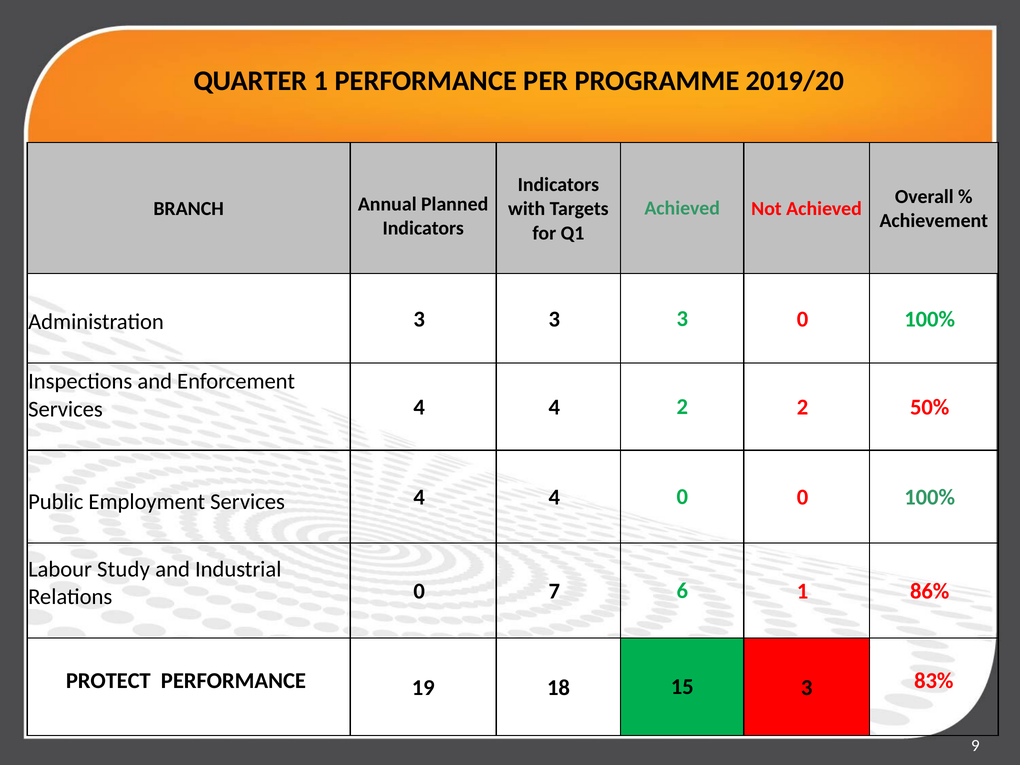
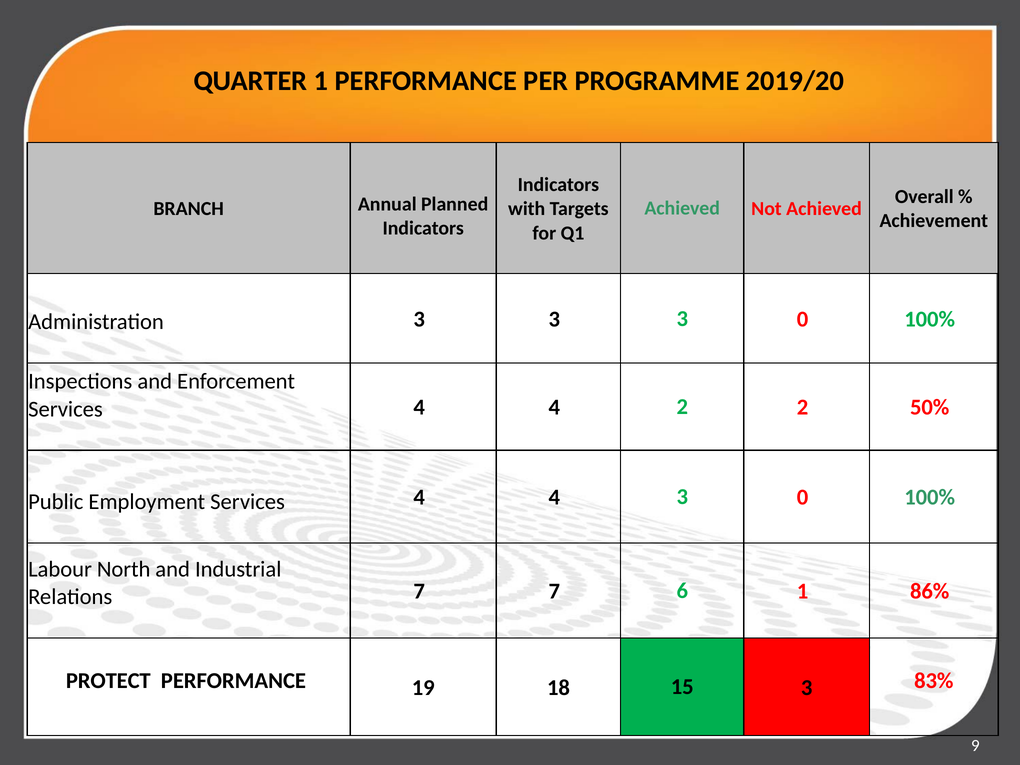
4 0: 0 -> 3
Study: Study -> North
Relations 0: 0 -> 7
